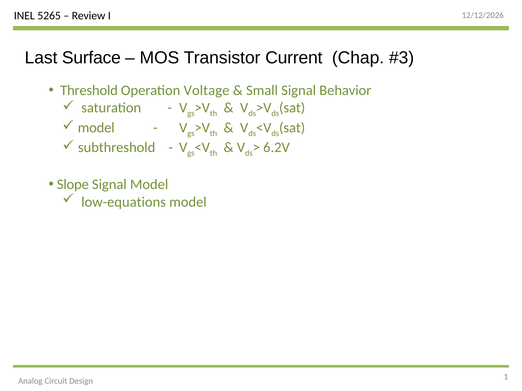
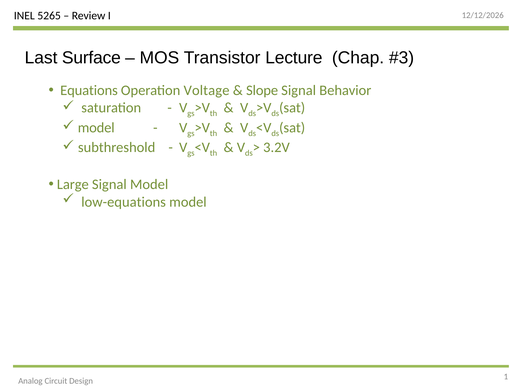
Current: Current -> Lecture
Threshold: Threshold -> Equations
Small: Small -> Slope
6.2V: 6.2V -> 3.2V
Slope: Slope -> Large
